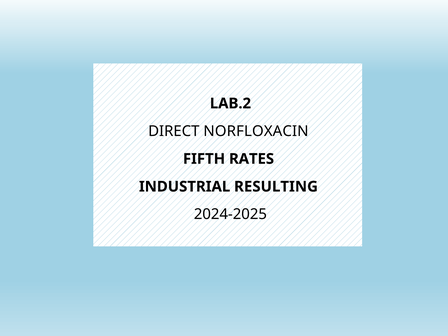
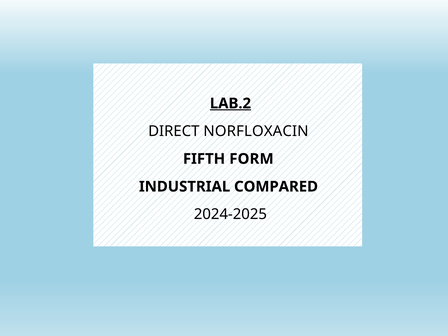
LAB.2 underline: none -> present
RATES: RATES -> FORM
RESULTING: RESULTING -> COMPARED
